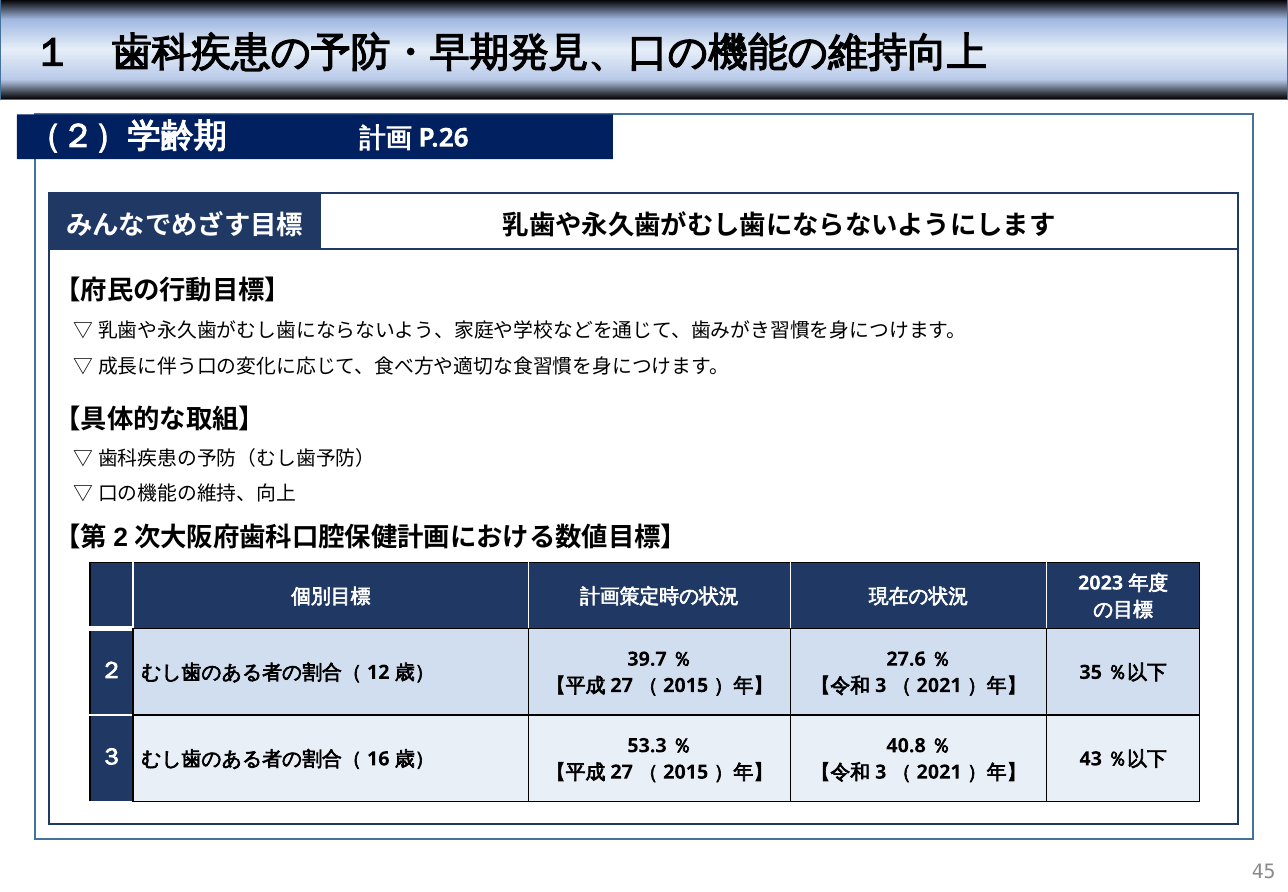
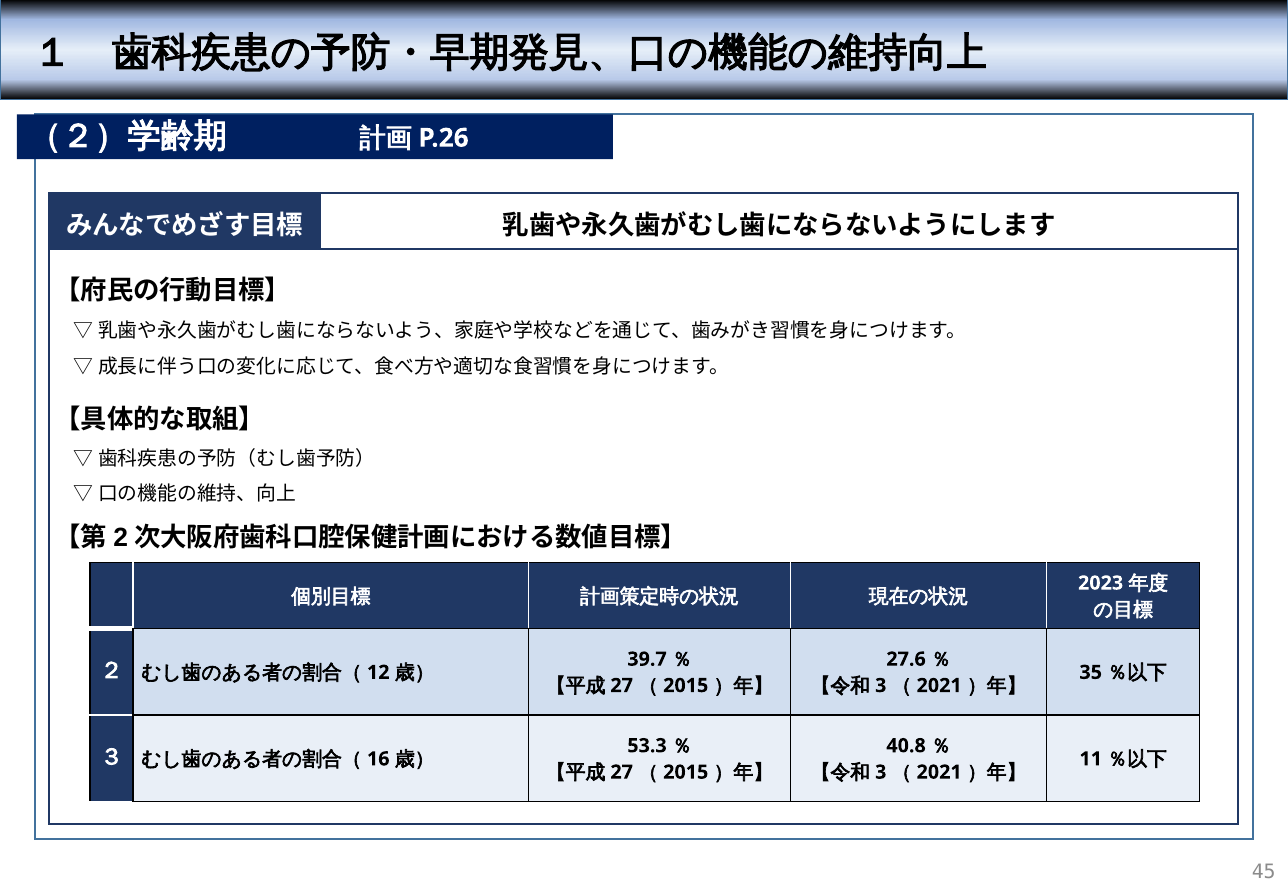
43: 43 -> 11
